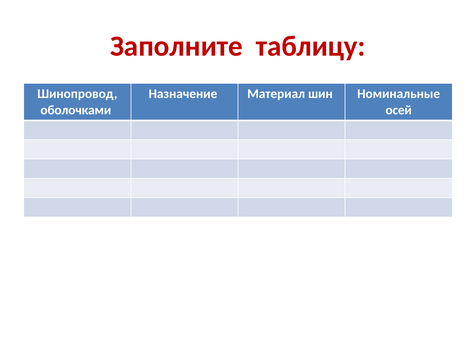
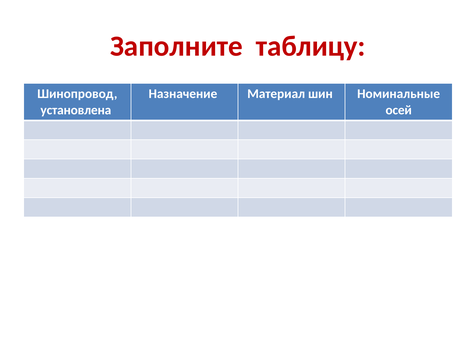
оболочками: оболочками -> установлена
